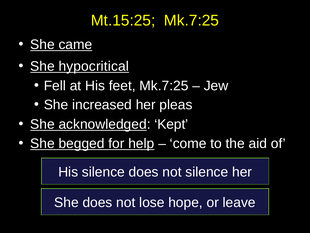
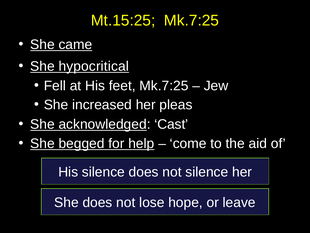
Kept: Kept -> Cast
